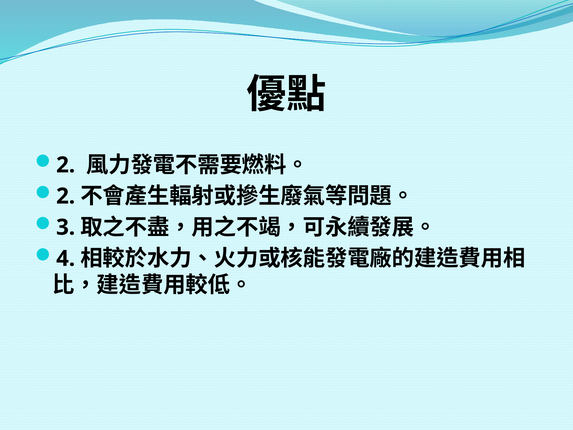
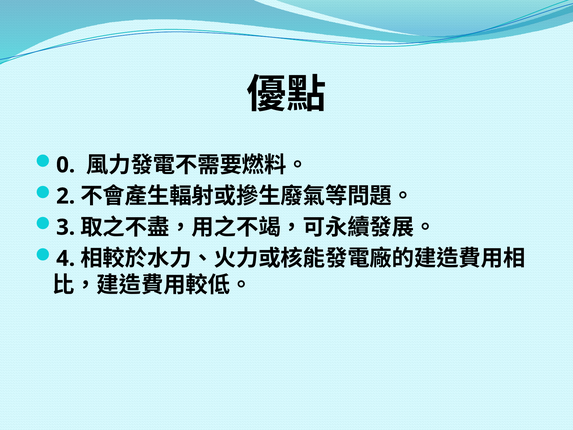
2 at (66, 165): 2 -> 0
